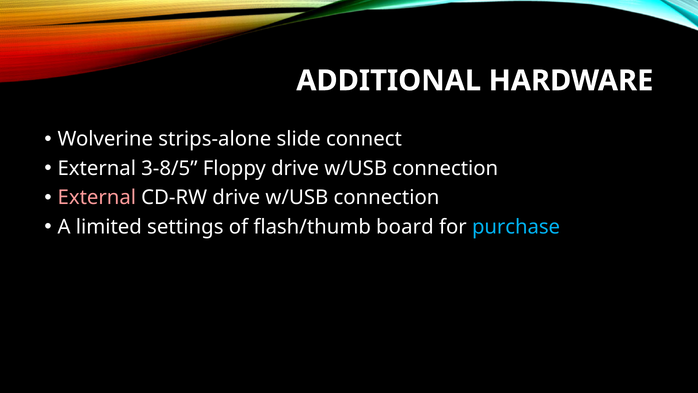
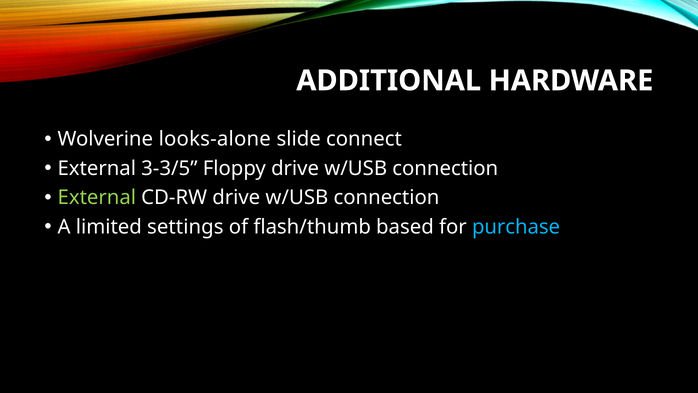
strips-alone: strips-alone -> looks-alone
3-8/5: 3-8/5 -> 3-3/5
External at (97, 198) colour: pink -> light green
board: board -> based
